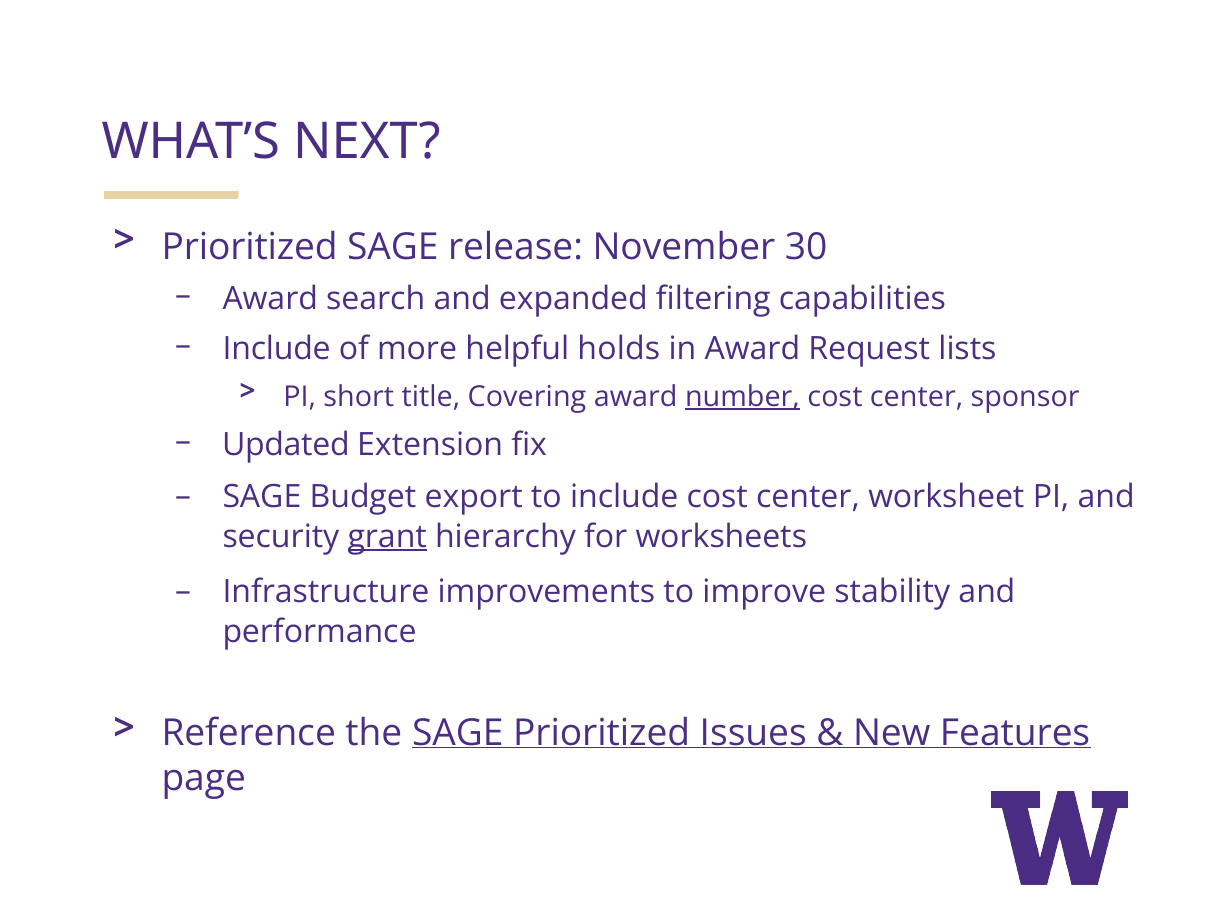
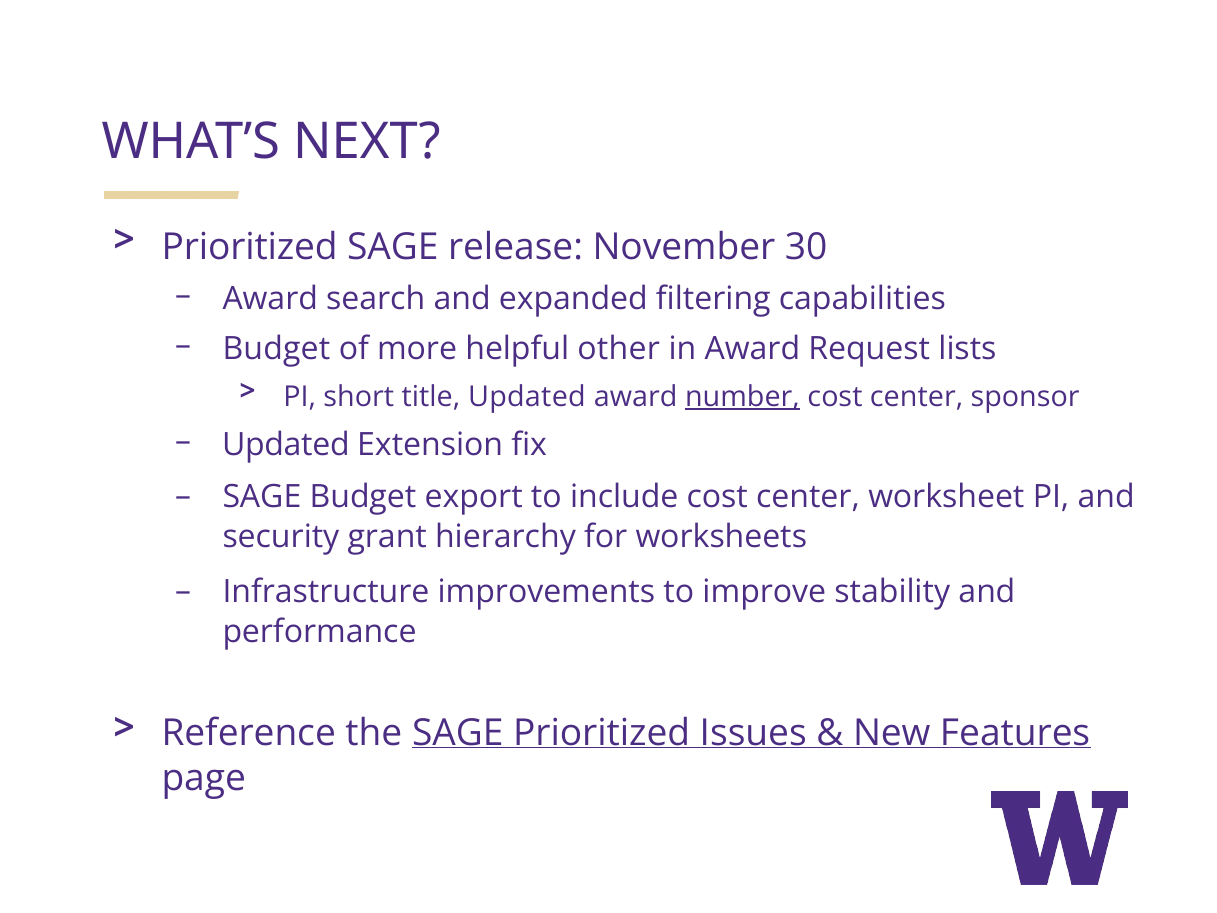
Include at (277, 349): Include -> Budget
holds: holds -> other
title Covering: Covering -> Updated
grant underline: present -> none
